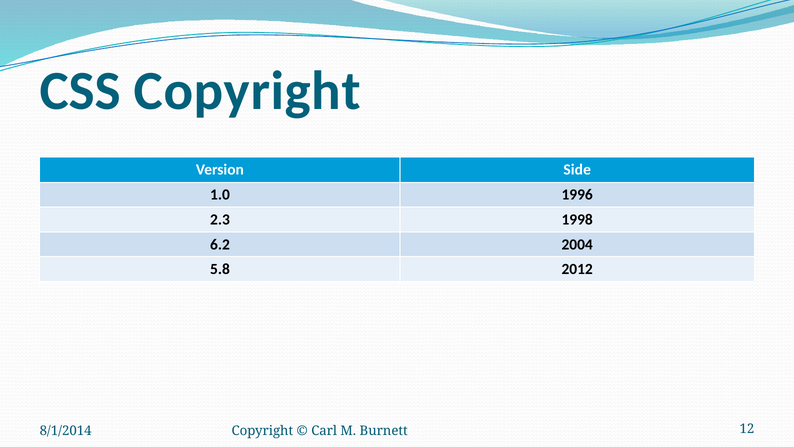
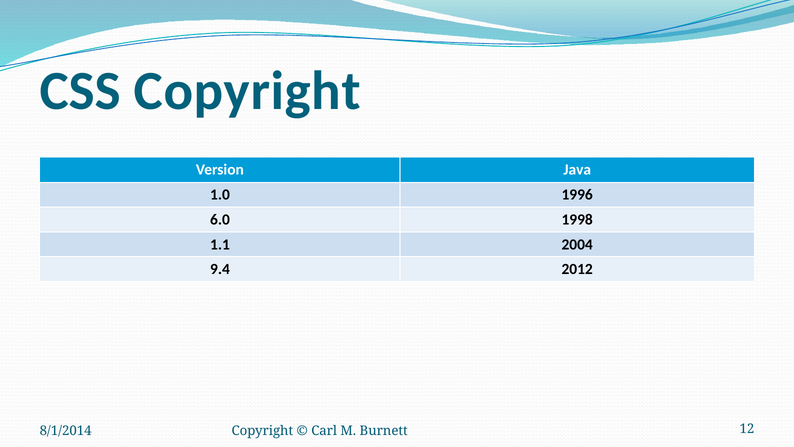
Side: Side -> Java
2.3: 2.3 -> 6.0
6.2: 6.2 -> 1.1
5.8: 5.8 -> 9.4
